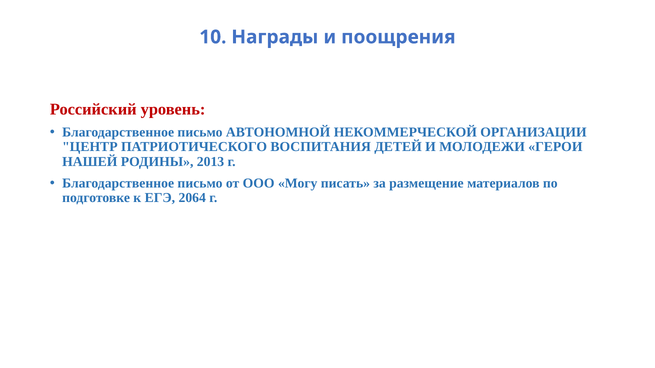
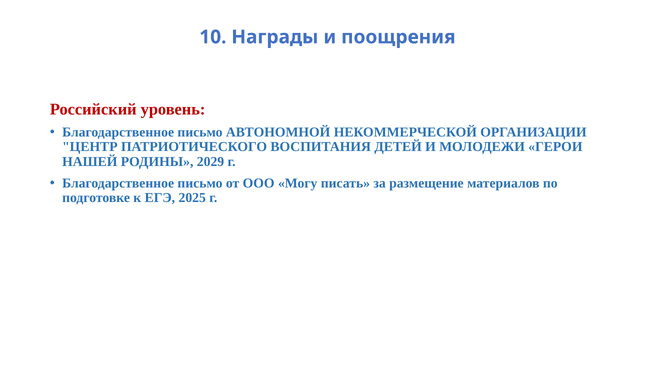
2013: 2013 -> 2029
2064: 2064 -> 2025
